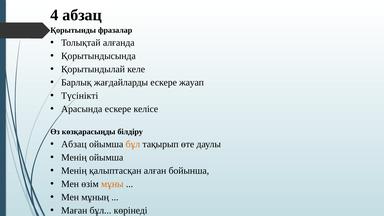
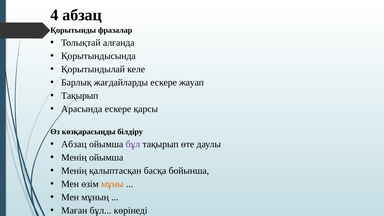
Түсінікті at (80, 96): Түсінікті -> Тақырып
келісе: келісе -> қарсы
бұл at (133, 144) colour: orange -> purple
алған: алған -> басқа
